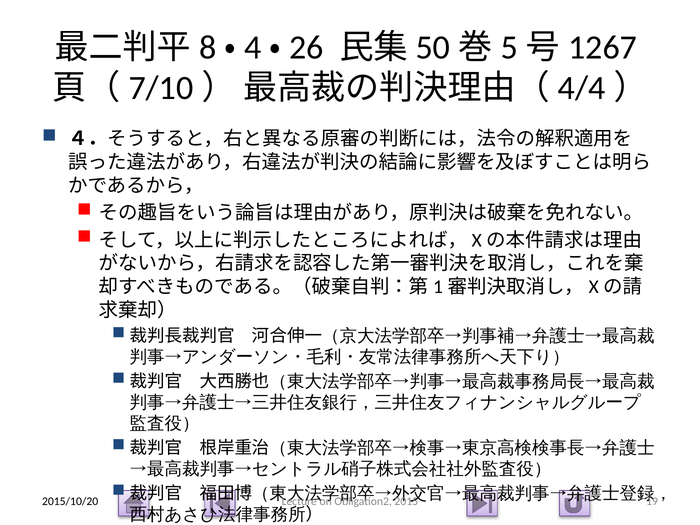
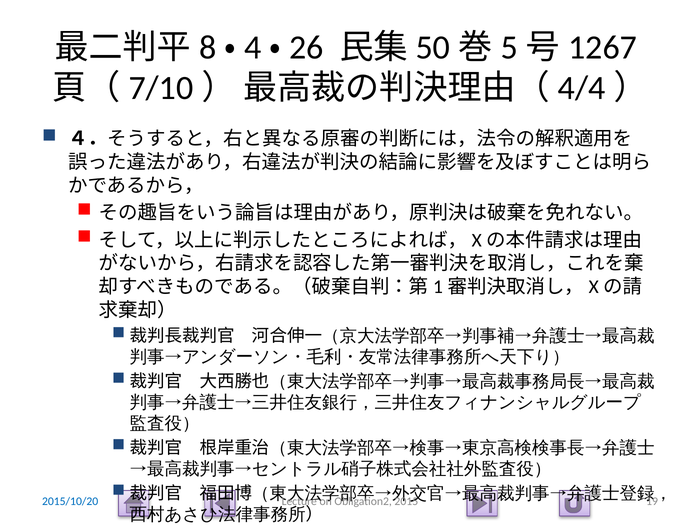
2015/10/20 colour: black -> blue
